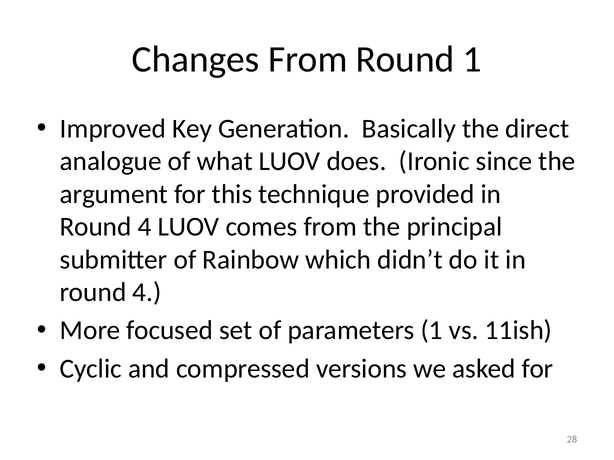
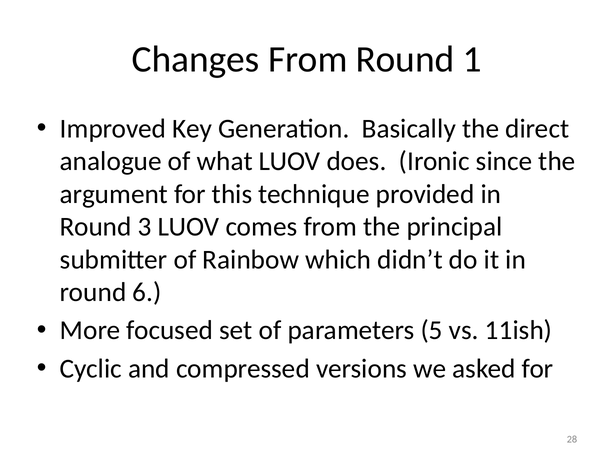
4 at (145, 227): 4 -> 3
4 at (147, 293): 4 -> 6
parameters 1: 1 -> 5
